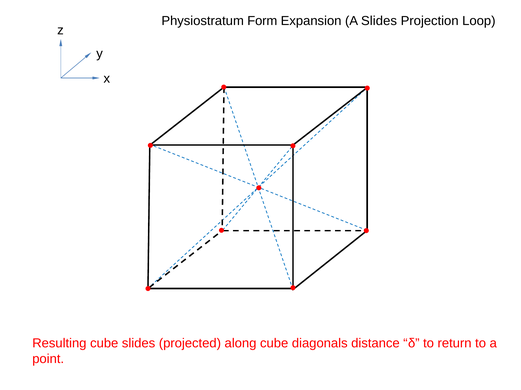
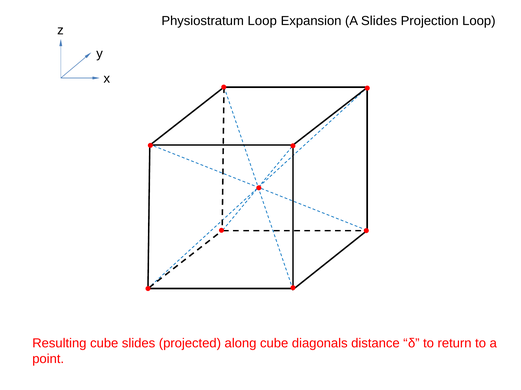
Physiostratum Form: Form -> Loop
